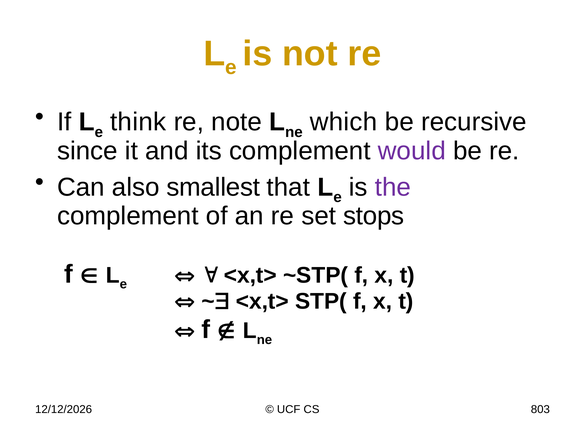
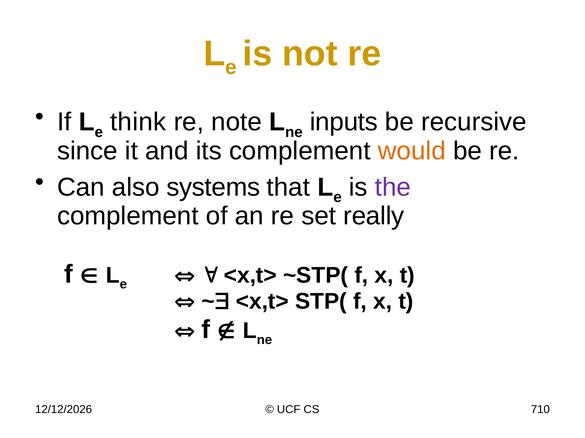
which: which -> inputs
would colour: purple -> orange
smallest: smallest -> systems
stops: stops -> really
803: 803 -> 710
